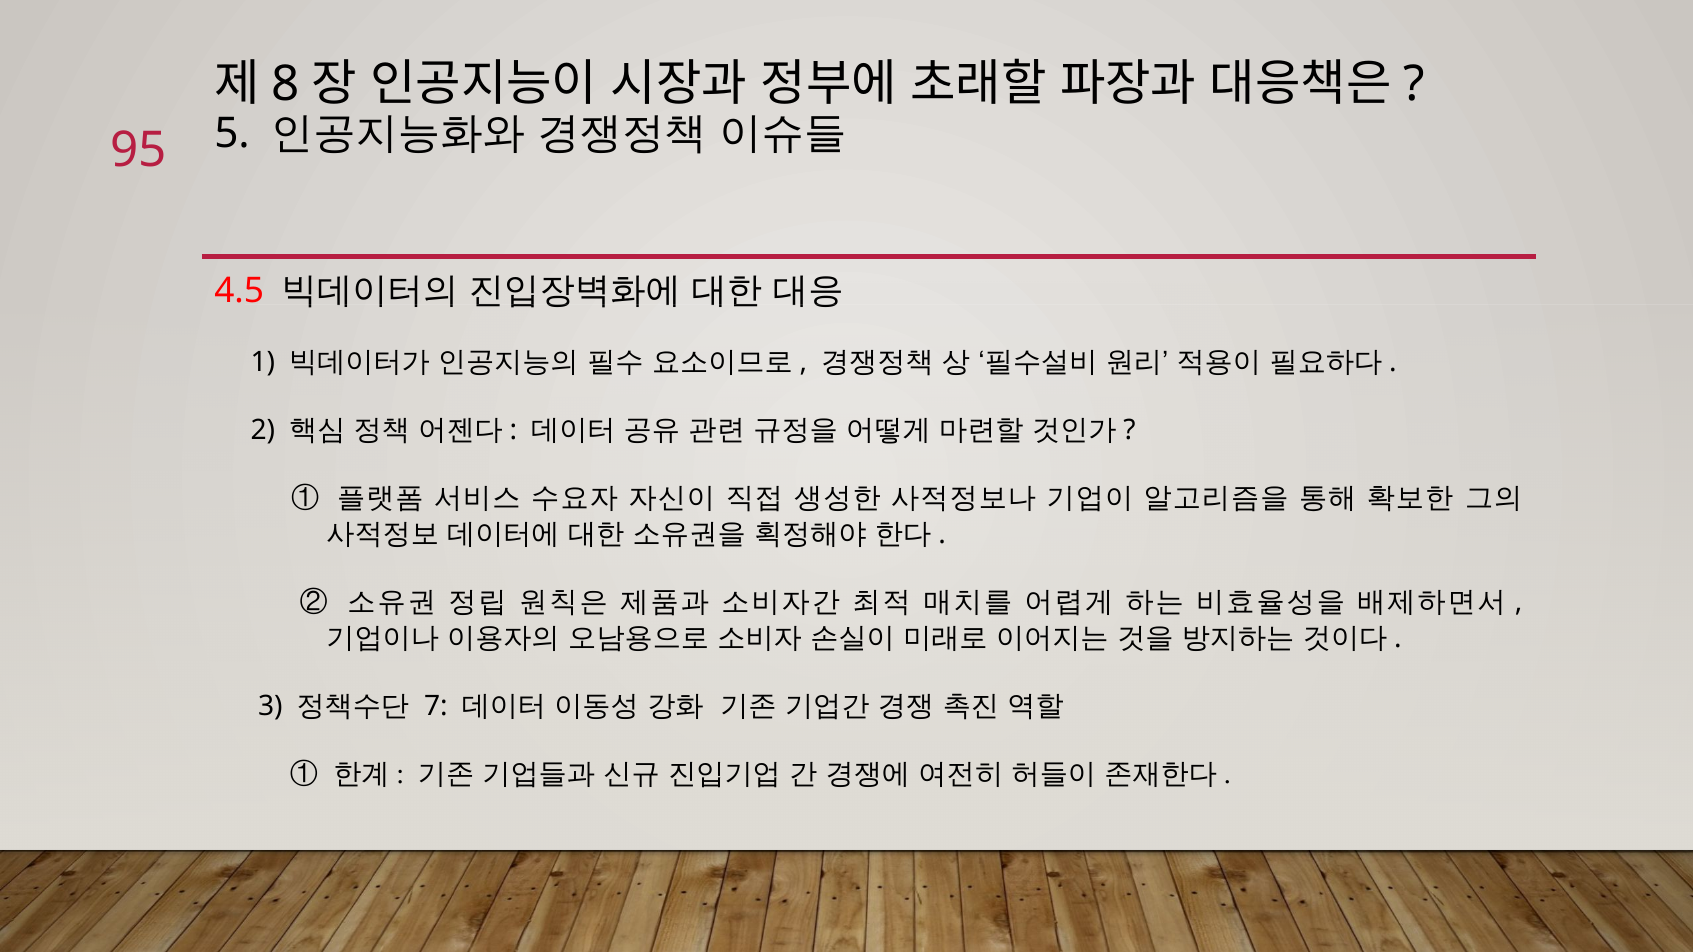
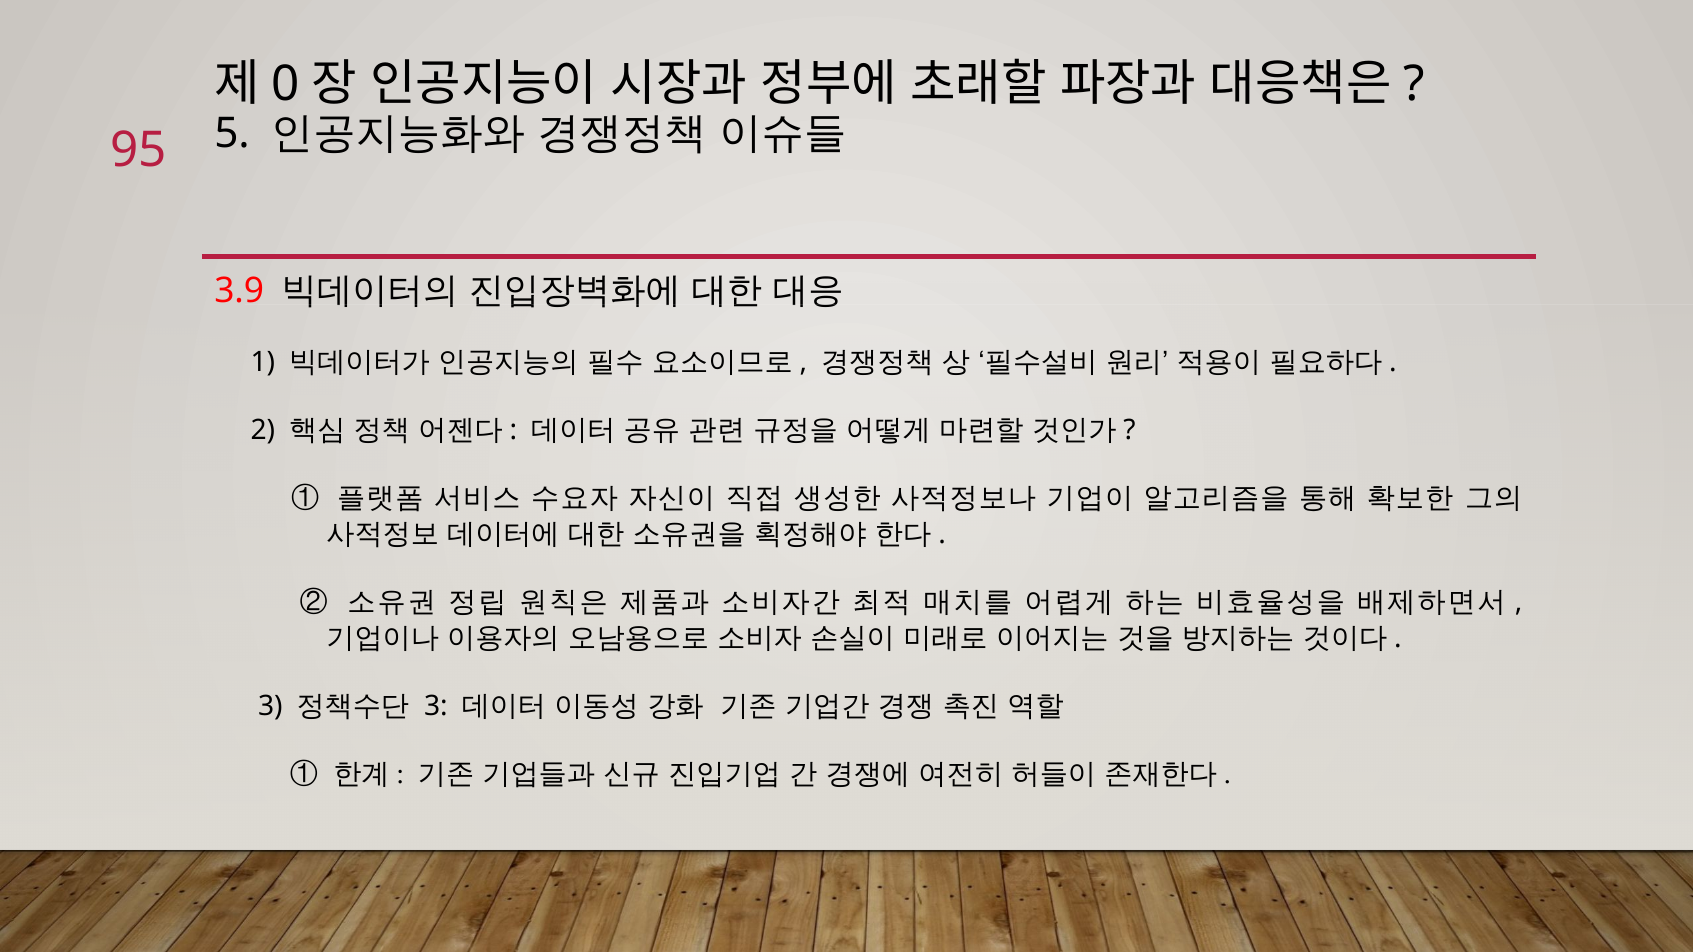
8: 8 -> 0
4.5: 4.5 -> 3.9
7 at (436, 707): 7 -> 3
